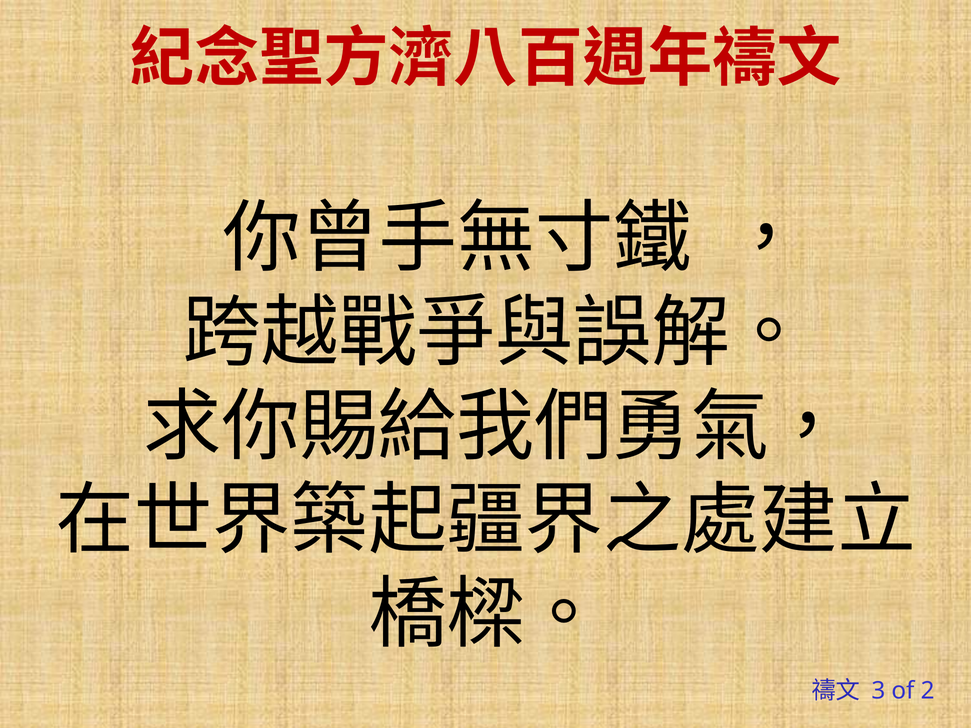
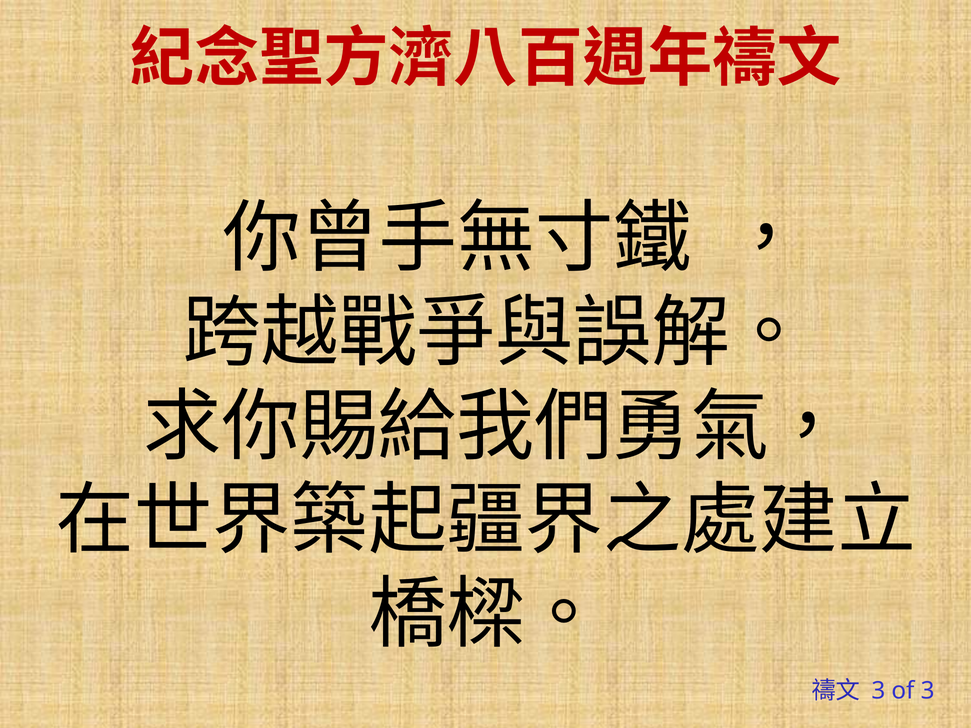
of 2: 2 -> 3
